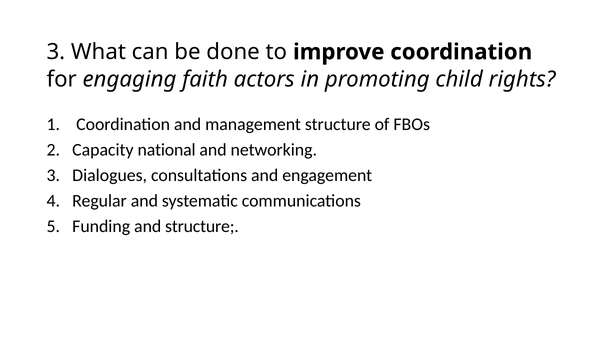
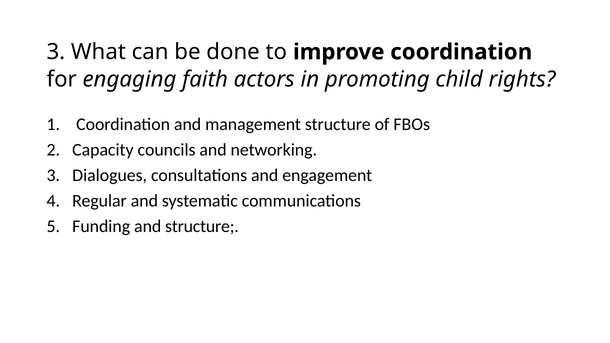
national: national -> councils
